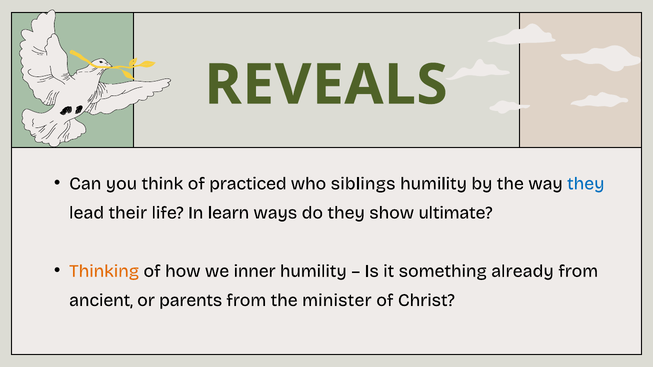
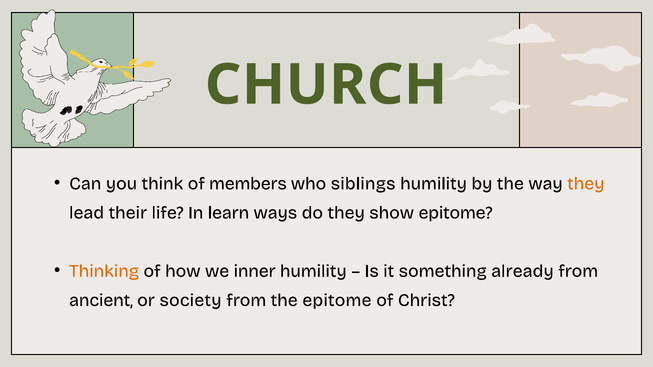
REVEALS: REVEALS -> CHURCH
practiced: practiced -> members
they at (586, 184) colour: blue -> orange
show ultimate: ultimate -> epitome
parents: parents -> society
the minister: minister -> epitome
